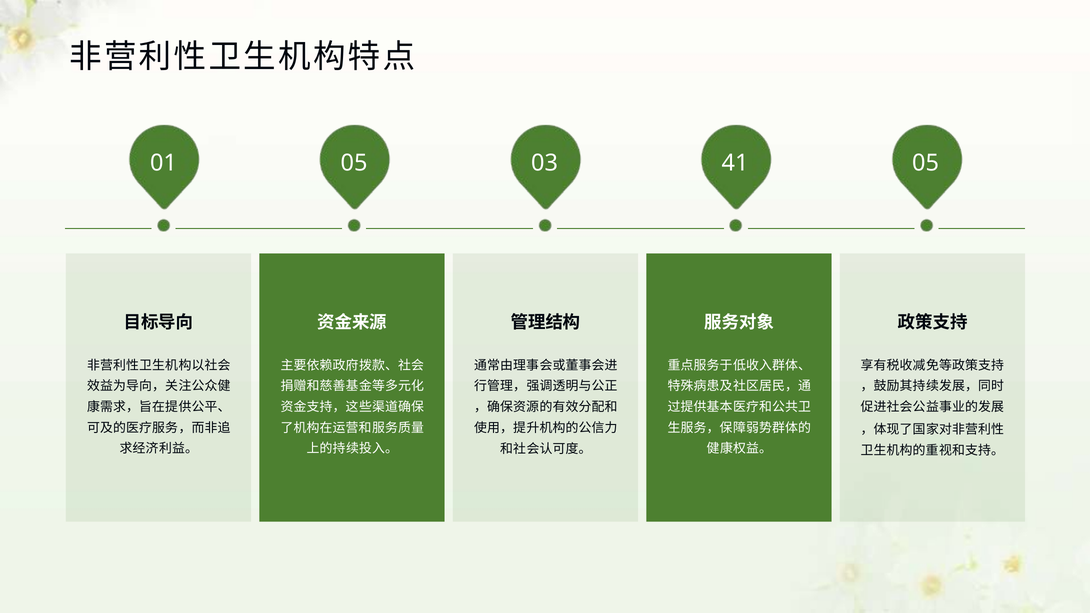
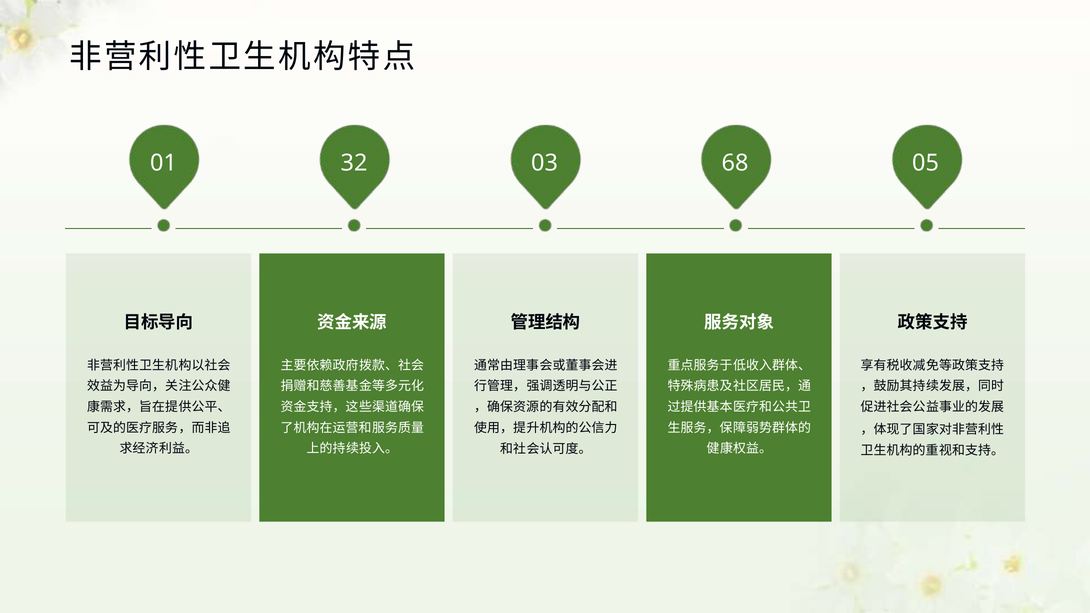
01 05: 05 -> 32
41: 41 -> 68
